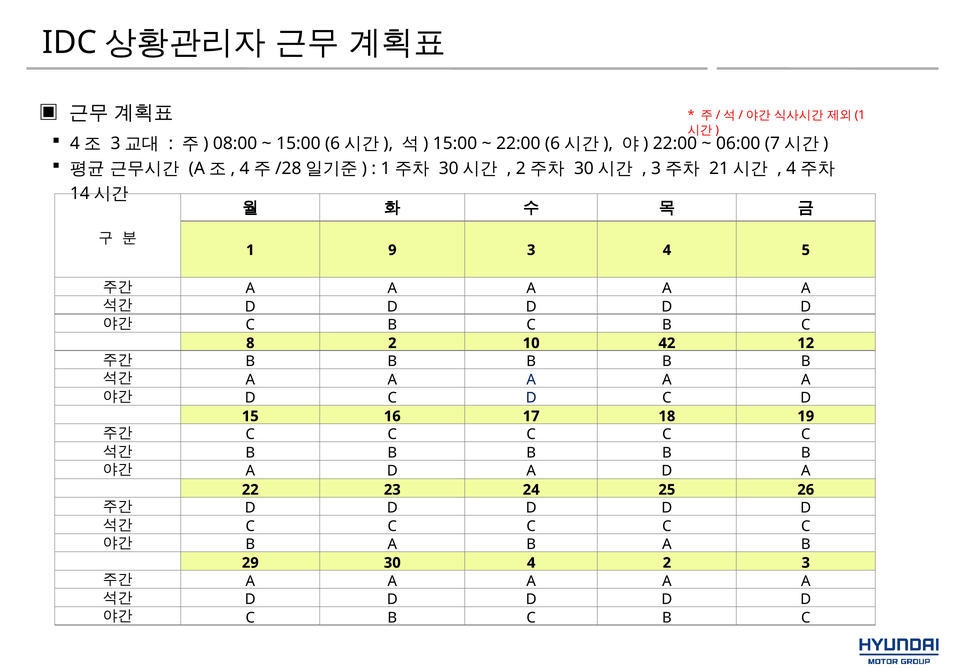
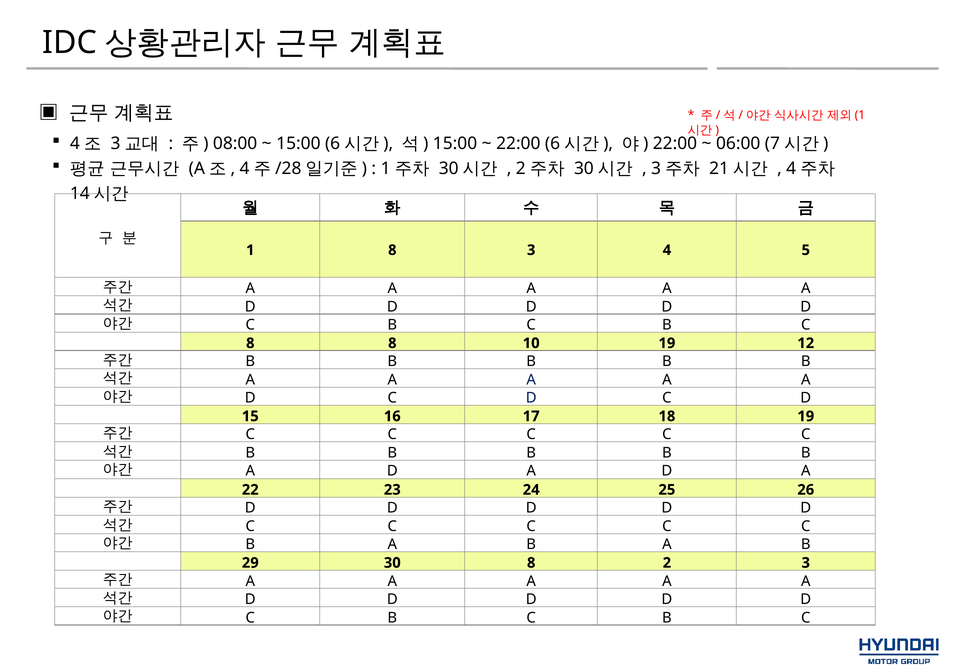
1 9: 9 -> 8
8 2: 2 -> 8
10 42: 42 -> 19
30 4: 4 -> 8
